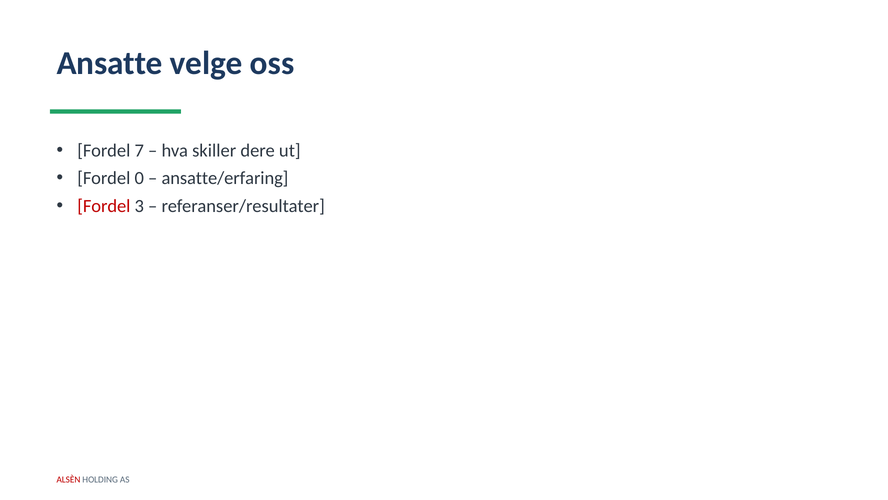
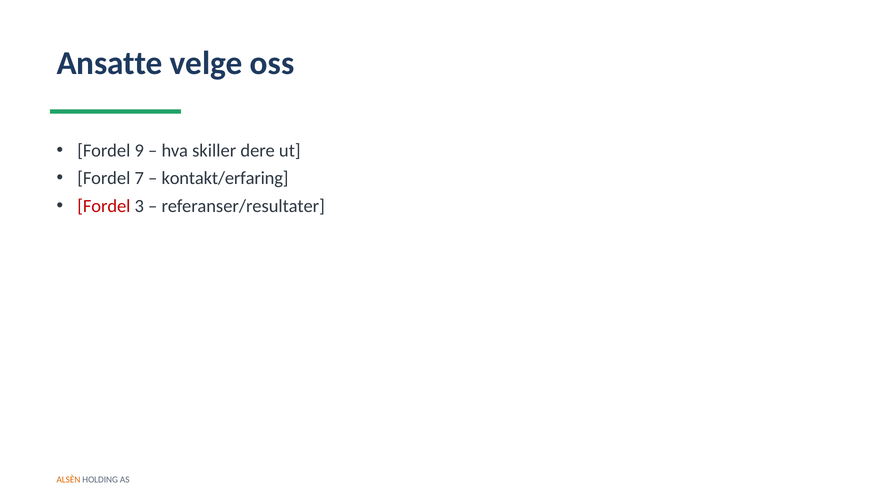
7: 7 -> 9
0: 0 -> 7
ansatte/erfaring: ansatte/erfaring -> kontakt/erfaring
ALSÈN colour: red -> orange
